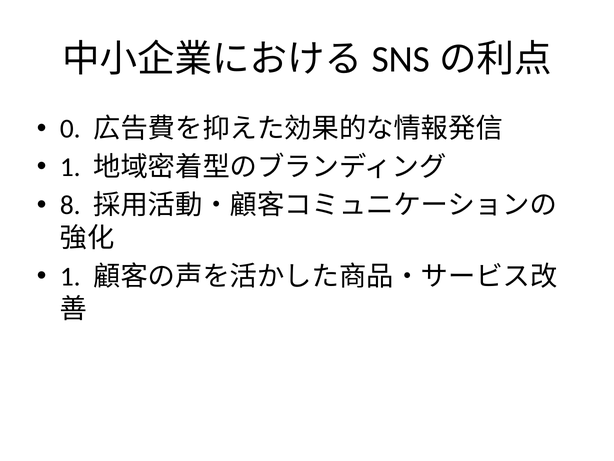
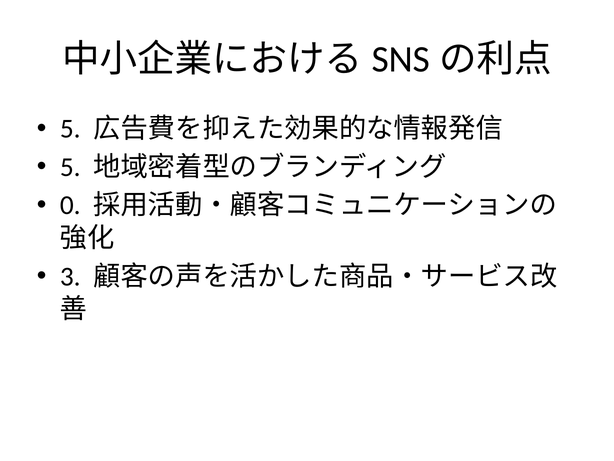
0 at (70, 129): 0 -> 5
1 at (70, 167): 1 -> 5
8: 8 -> 0
1 at (70, 276): 1 -> 3
